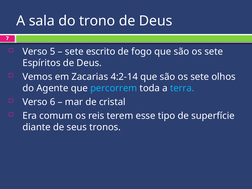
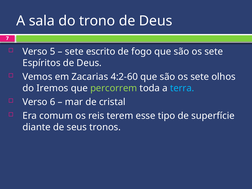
4:2-14: 4:2-14 -> 4:2-60
Agente: Agente -> Iremos
percorrem colour: light blue -> light green
